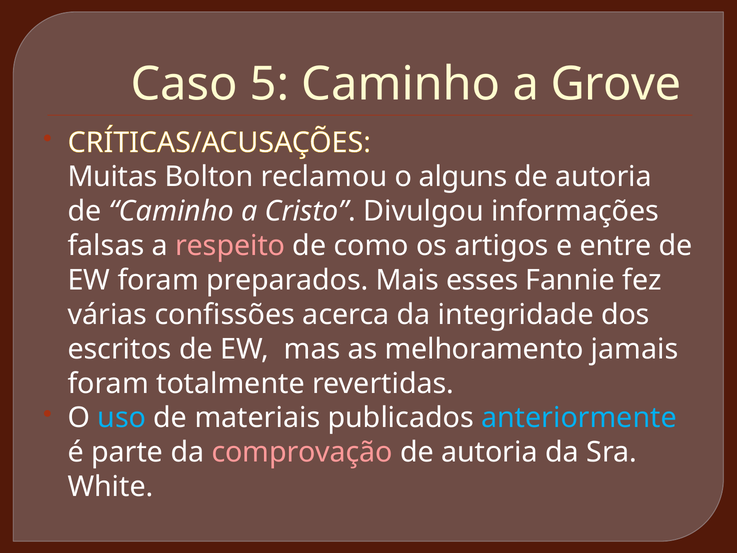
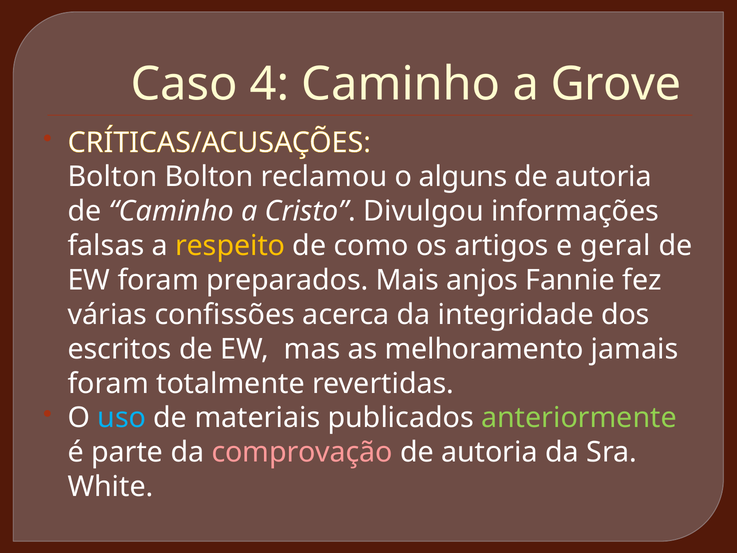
5: 5 -> 4
Muitas at (113, 177): Muitas -> Bolton
respeito colour: pink -> yellow
entre: entre -> geral
esses: esses -> anjos
anteriormente colour: light blue -> light green
